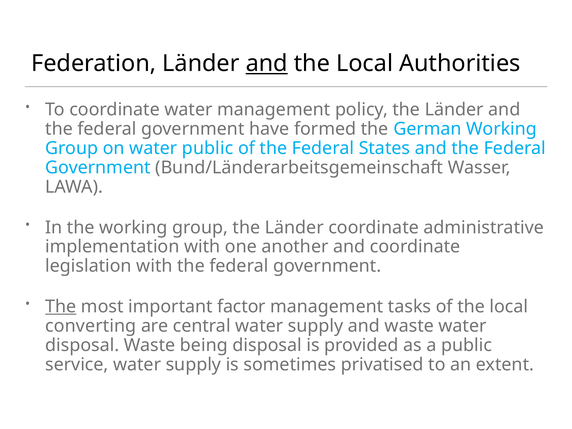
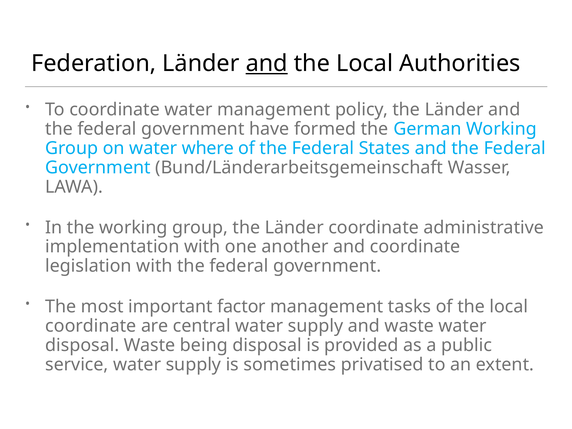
water public: public -> where
The at (61, 306) underline: present -> none
converting at (91, 326): converting -> coordinate
